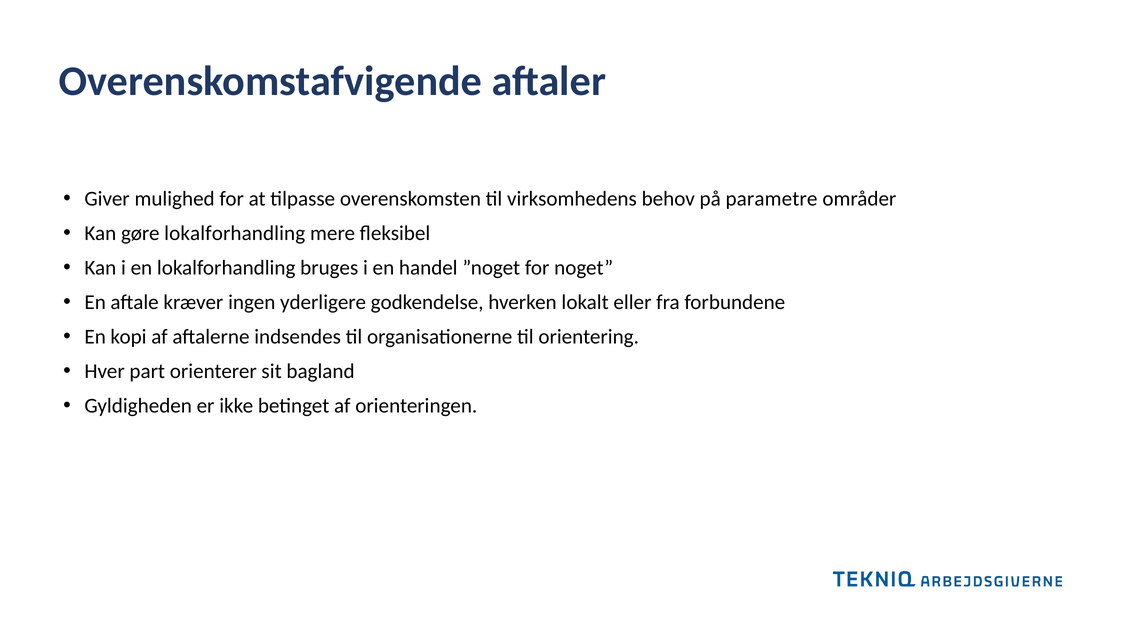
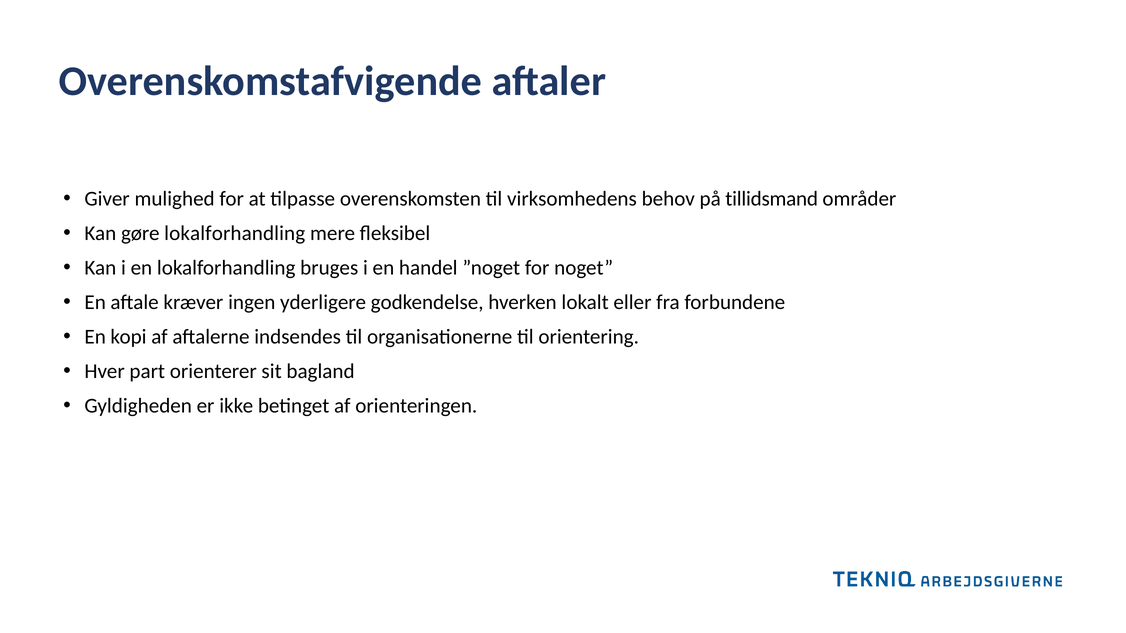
parametre: parametre -> tillidsmand
